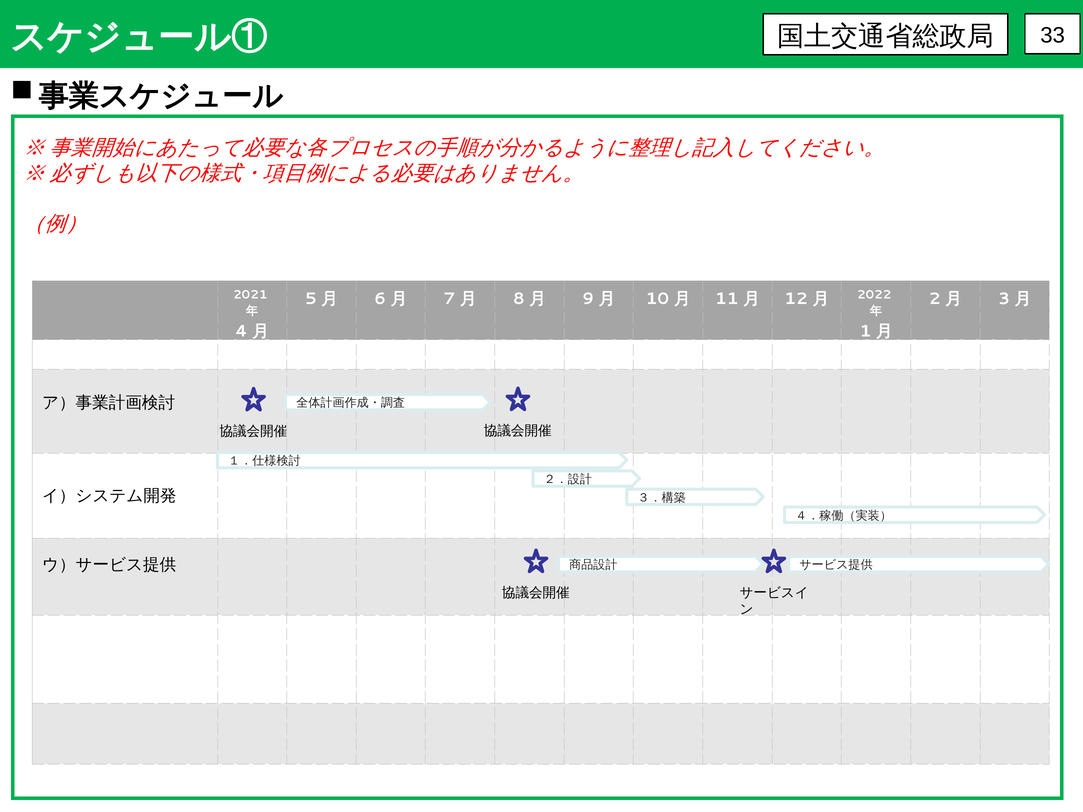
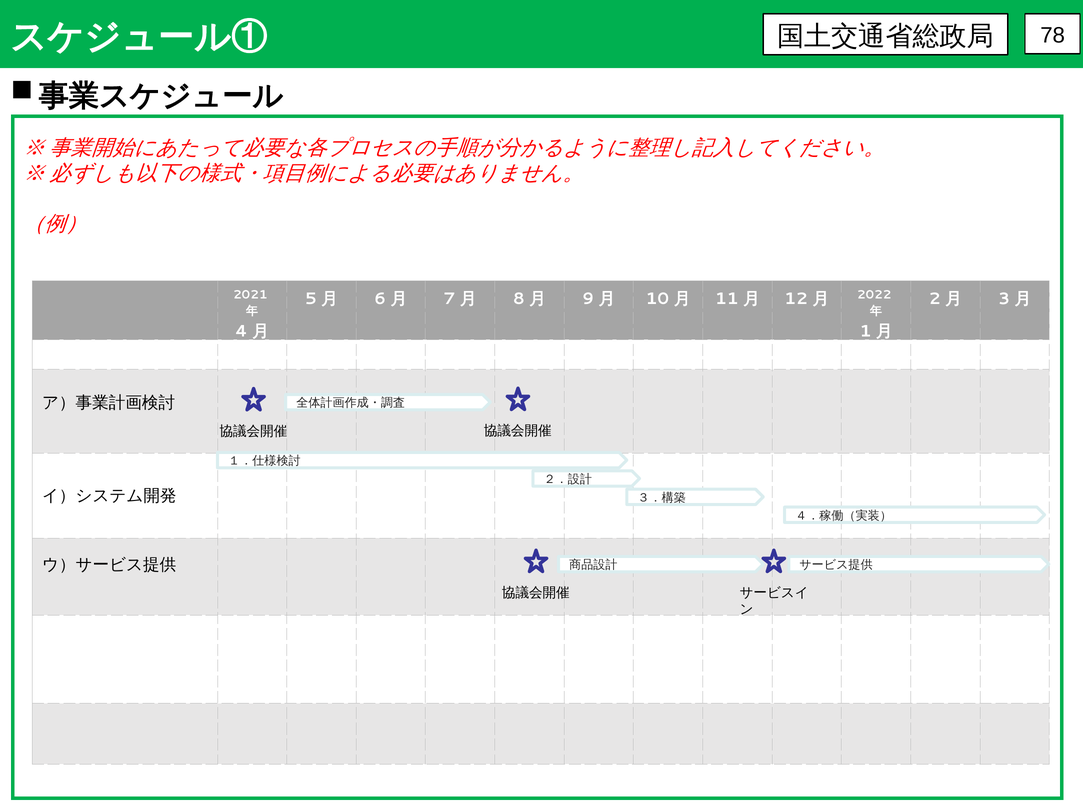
33: 33 -> 78
